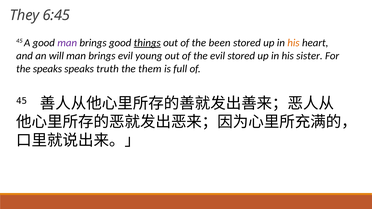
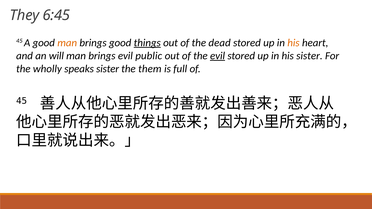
man at (67, 43) colour: purple -> orange
been: been -> dead
young: young -> public
evil at (218, 56) underline: none -> present
the speaks: speaks -> wholly
speaks truth: truth -> sister
